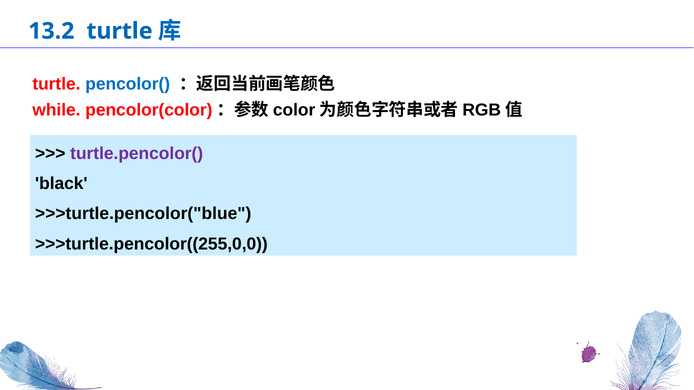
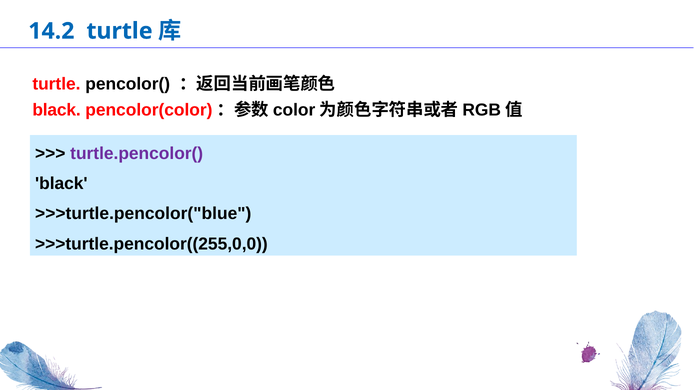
13.2: 13.2 -> 14.2
pencolor( colour: blue -> black
while at (56, 110): while -> black
